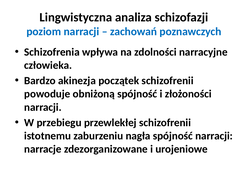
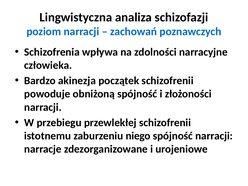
nagła: nagła -> niego
